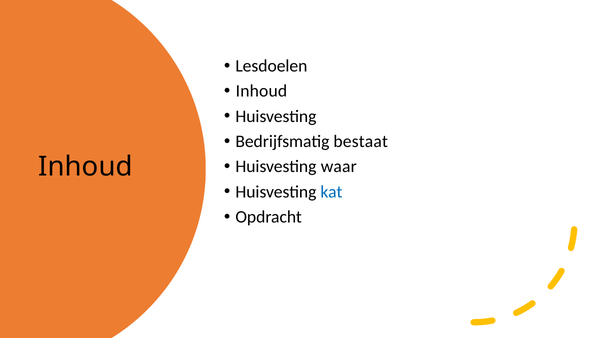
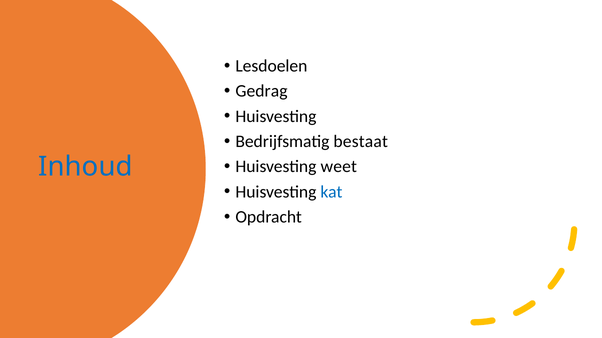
Inhoud at (261, 91): Inhoud -> Gedrag
waar: waar -> weet
Inhoud at (85, 167) colour: black -> blue
